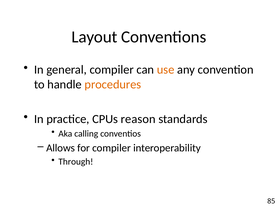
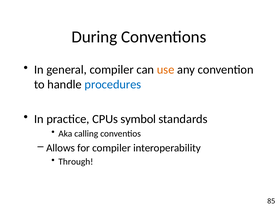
Layout: Layout -> During
procedures colour: orange -> blue
reason: reason -> symbol
